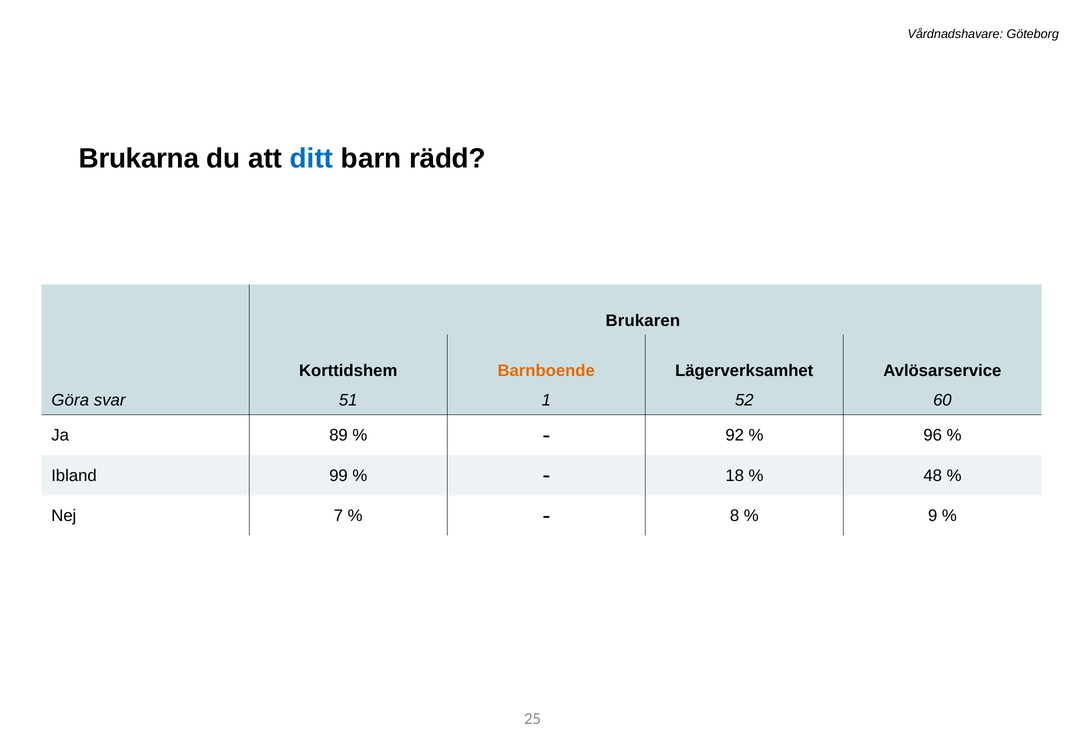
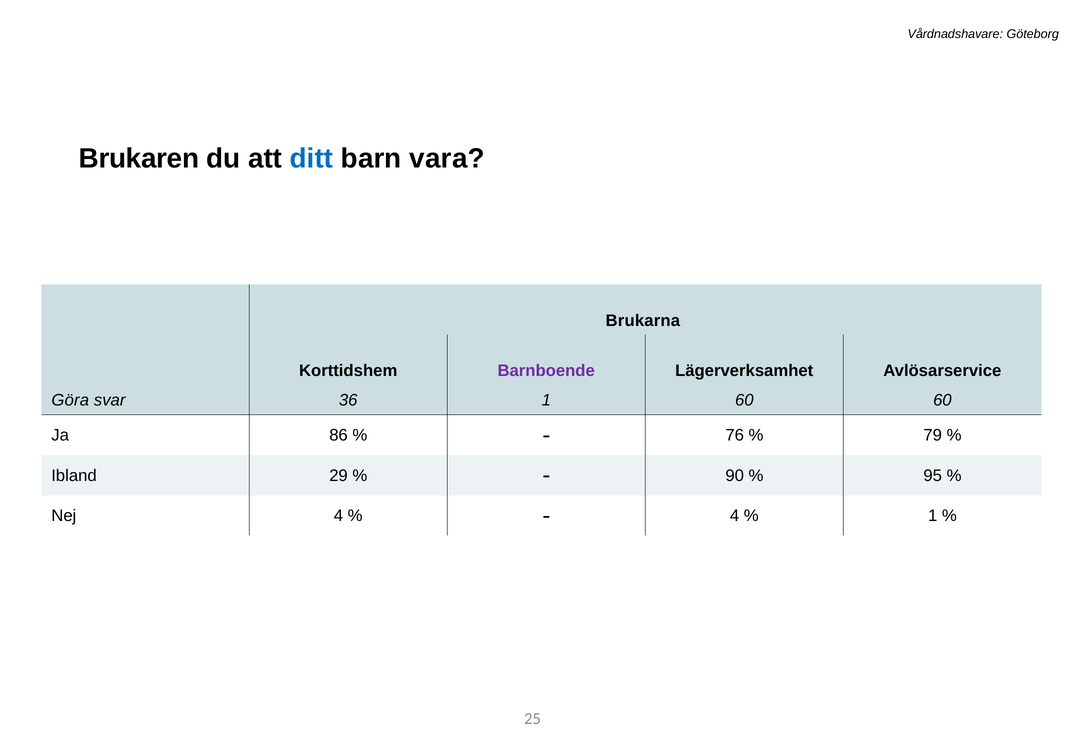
Brukarna: Brukarna -> Brukaren
rädd: rädd -> vara
Brukaren: Brukaren -> Brukarna
Barnboende colour: orange -> purple
51: 51 -> 36
1 52: 52 -> 60
89: 89 -> 86
92: 92 -> 76
96: 96 -> 79
99: 99 -> 29
18: 18 -> 90
48: 48 -> 95
Nej 7: 7 -> 4
8 at (735, 515): 8 -> 4
9 at (933, 515): 9 -> 1
